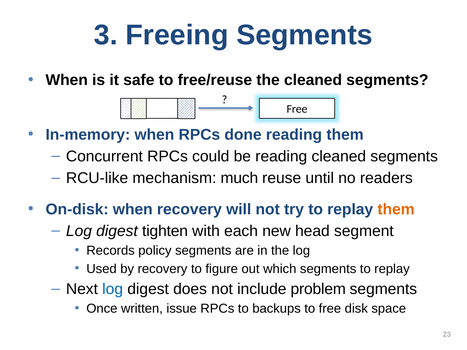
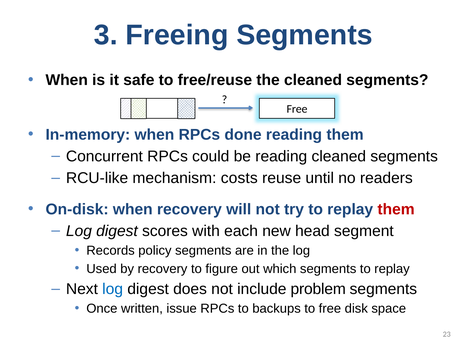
much: much -> costs
them at (396, 209) colour: orange -> red
tighten: tighten -> scores
